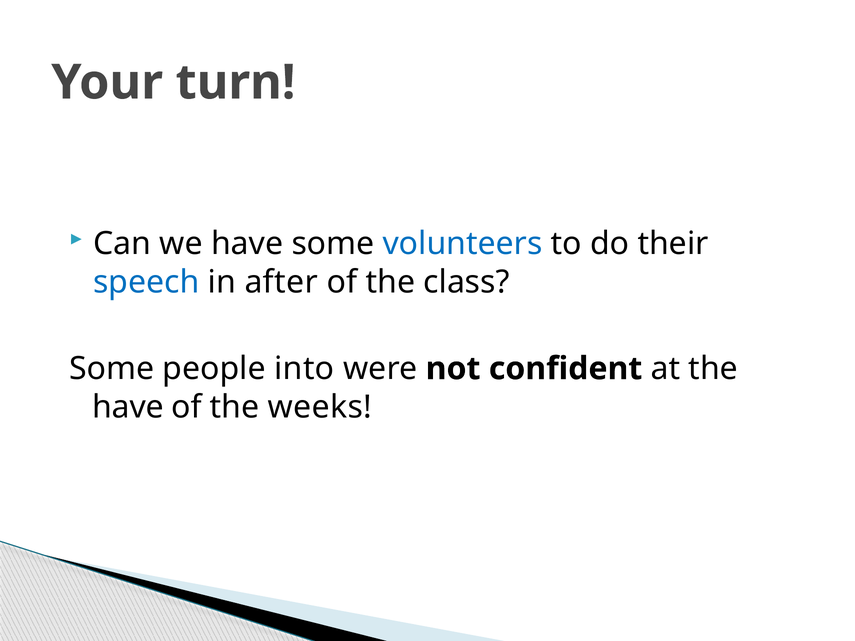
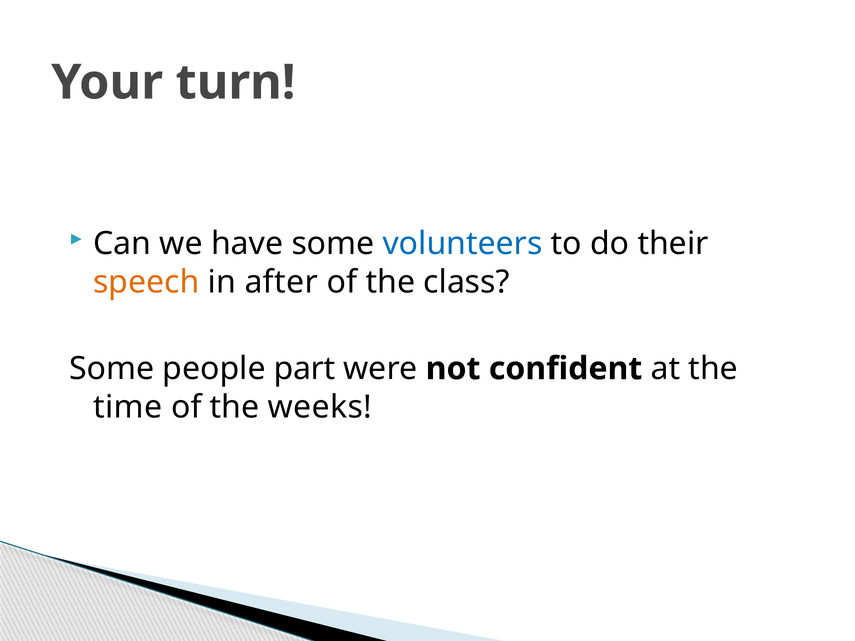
speech colour: blue -> orange
into: into -> part
have at (128, 407): have -> time
